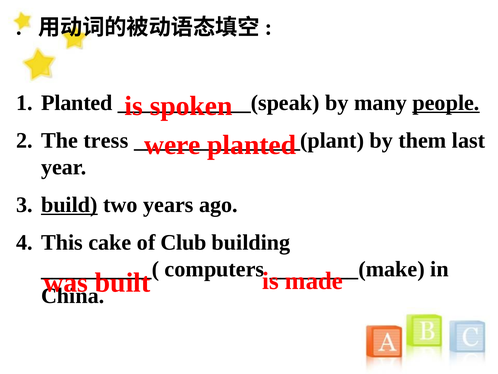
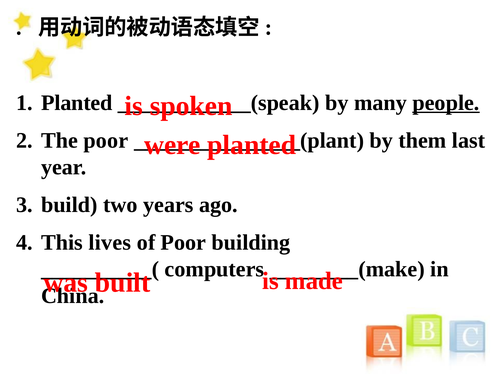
The tress: tress -> poor
build underline: present -> none
cake: cake -> lives
of Club: Club -> Poor
